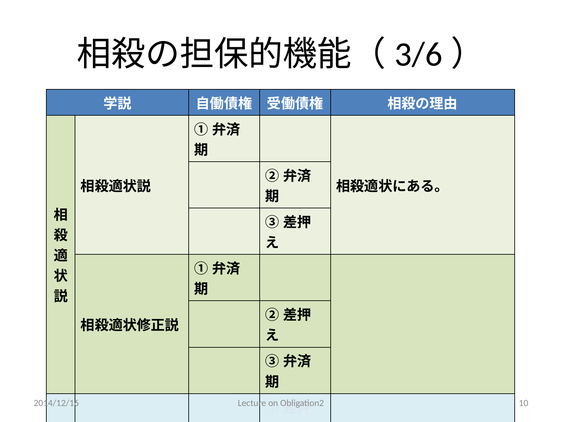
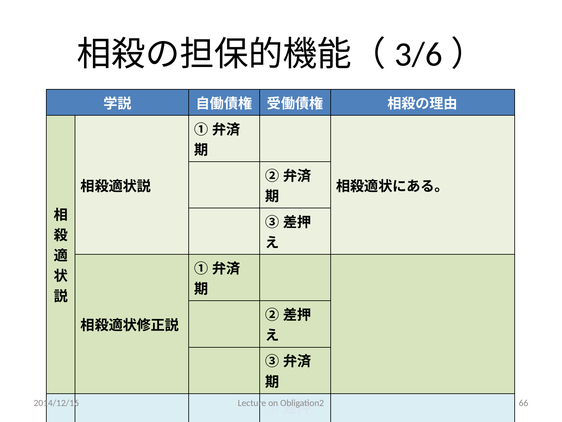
10: 10 -> 66
